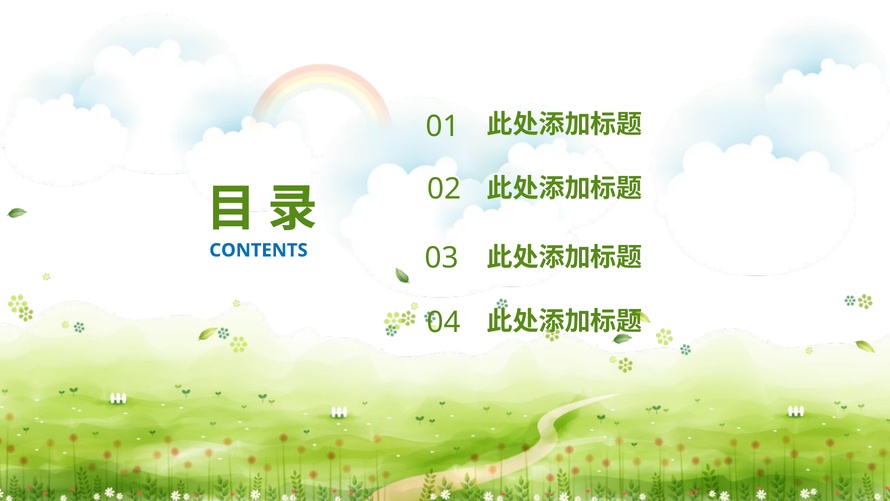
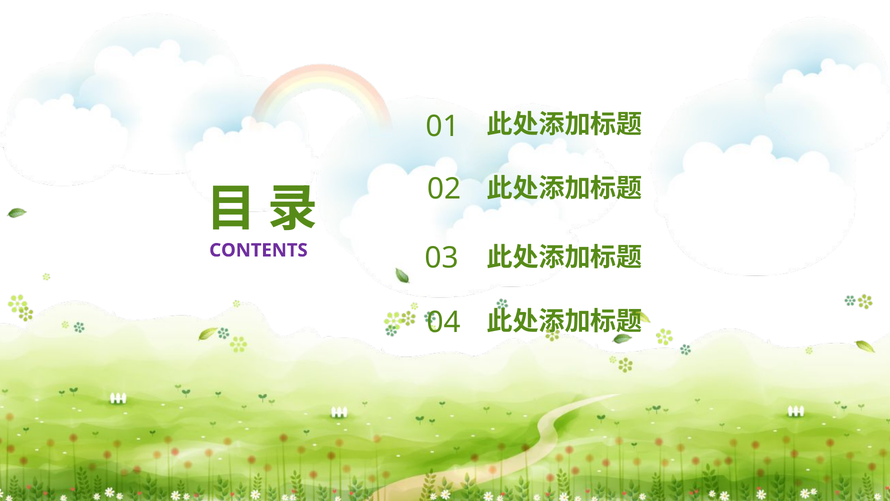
CONTENTS colour: blue -> purple
